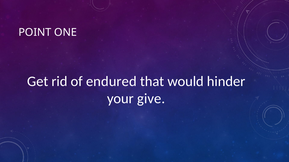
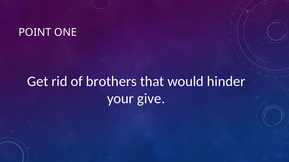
endured: endured -> brothers
